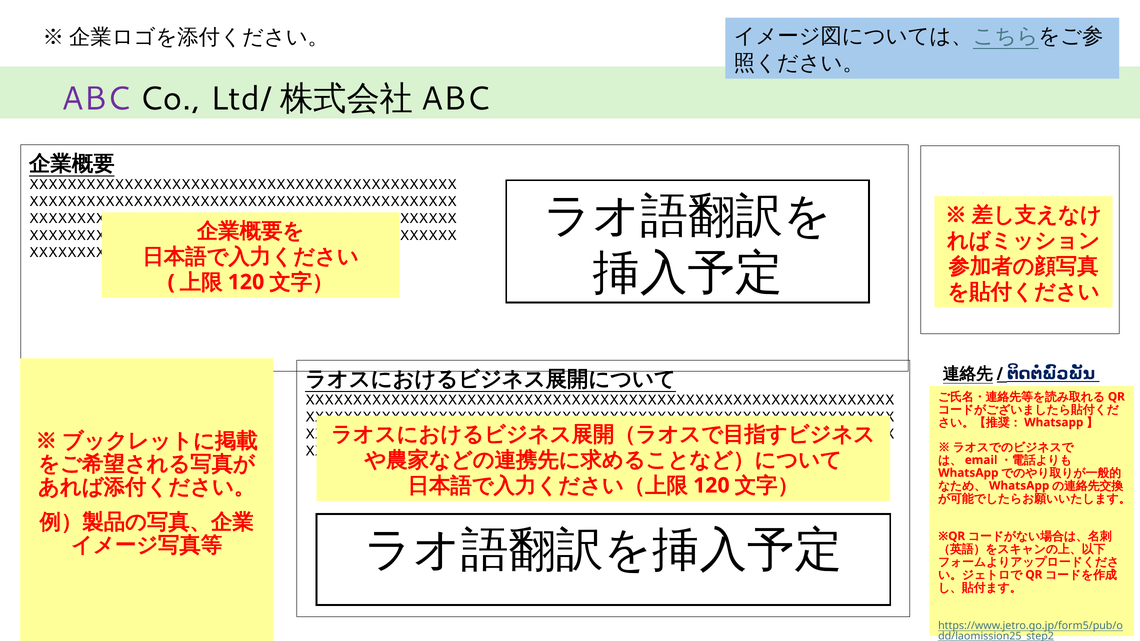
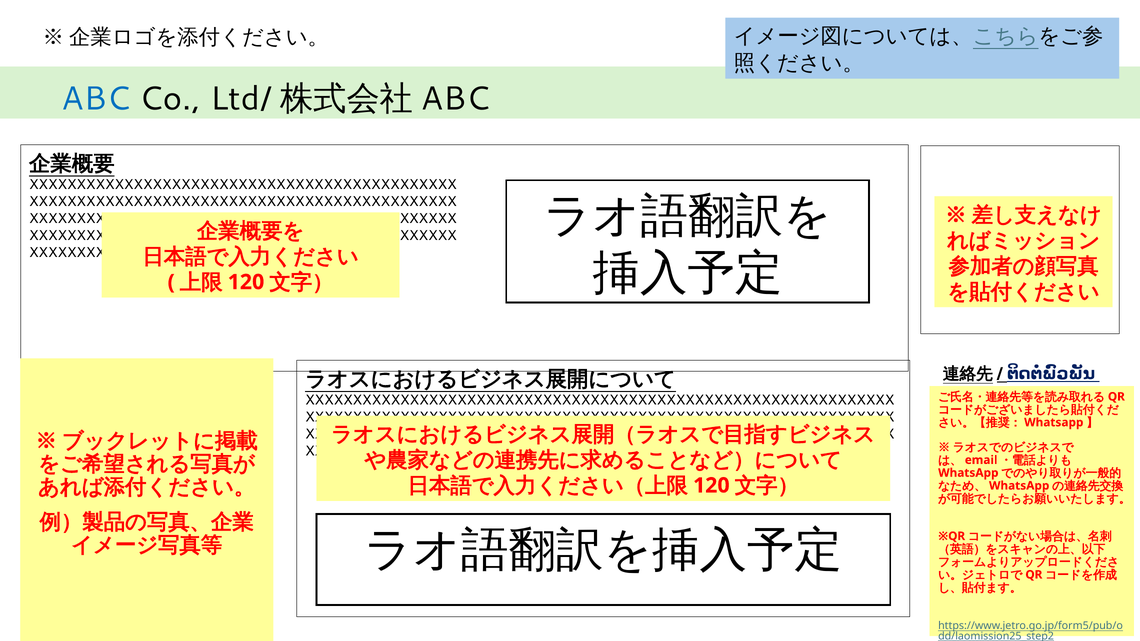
ABC colour: purple -> blue
